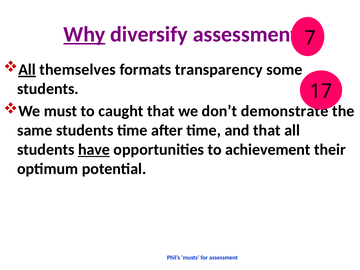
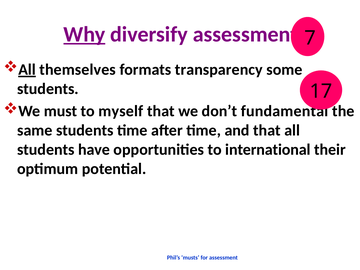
caught: caught -> myself
demonstrate: demonstrate -> fundamental
have underline: present -> none
achievement: achievement -> international
